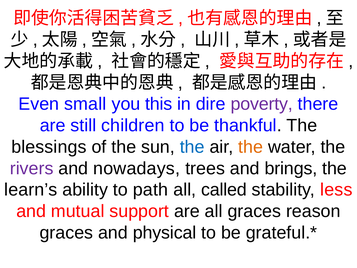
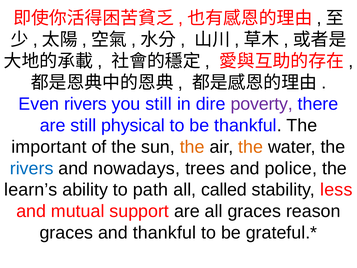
Even small: small -> rivers
you this: this -> still
children: children -> physical
blessings: blessings -> important
the at (192, 147) colour: blue -> orange
rivers at (32, 168) colour: purple -> blue
brings: brings -> police
and physical: physical -> thankful
